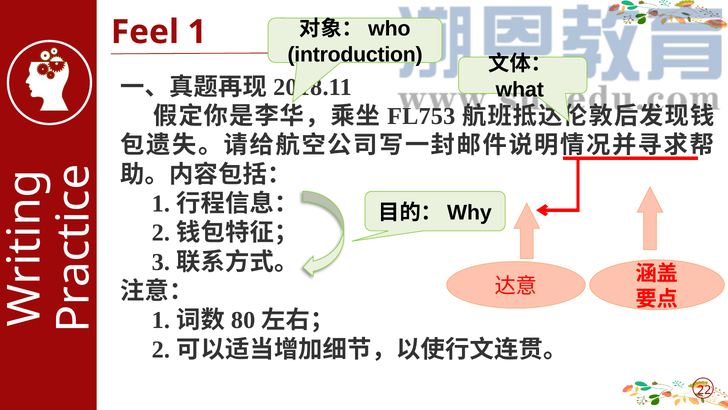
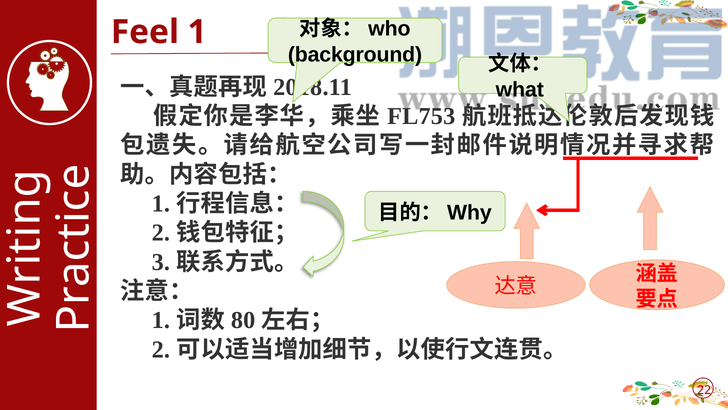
introduction: introduction -> background
